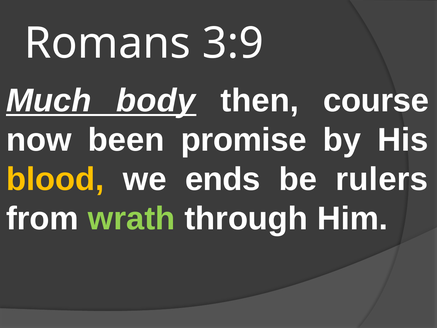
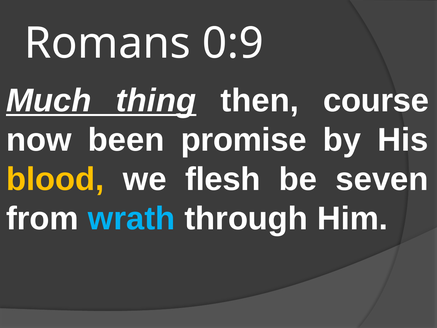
3:9: 3:9 -> 0:9
body: body -> thing
ends: ends -> flesh
rulers: rulers -> seven
wrath colour: light green -> light blue
